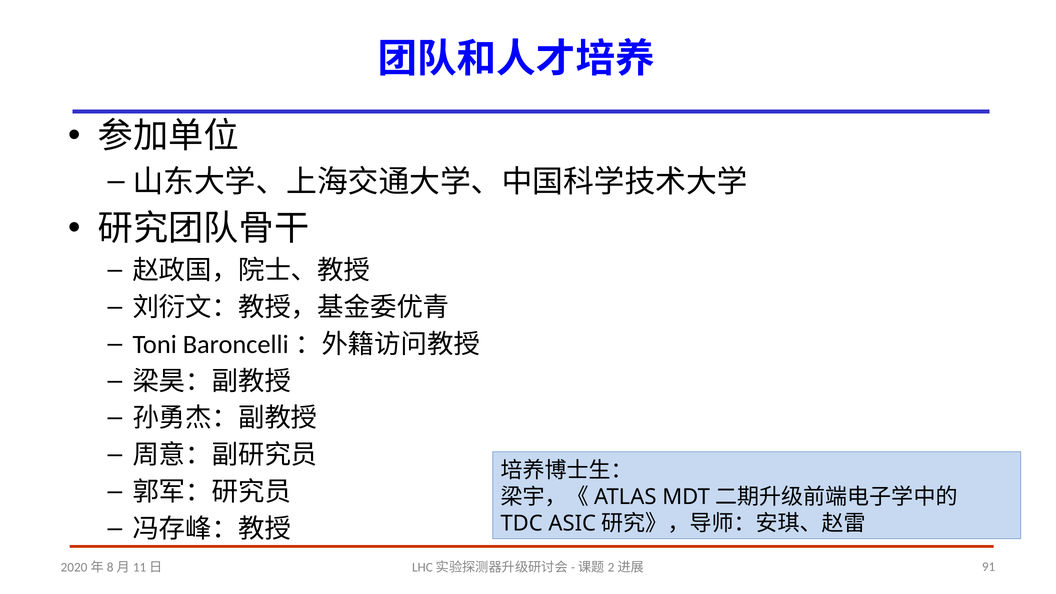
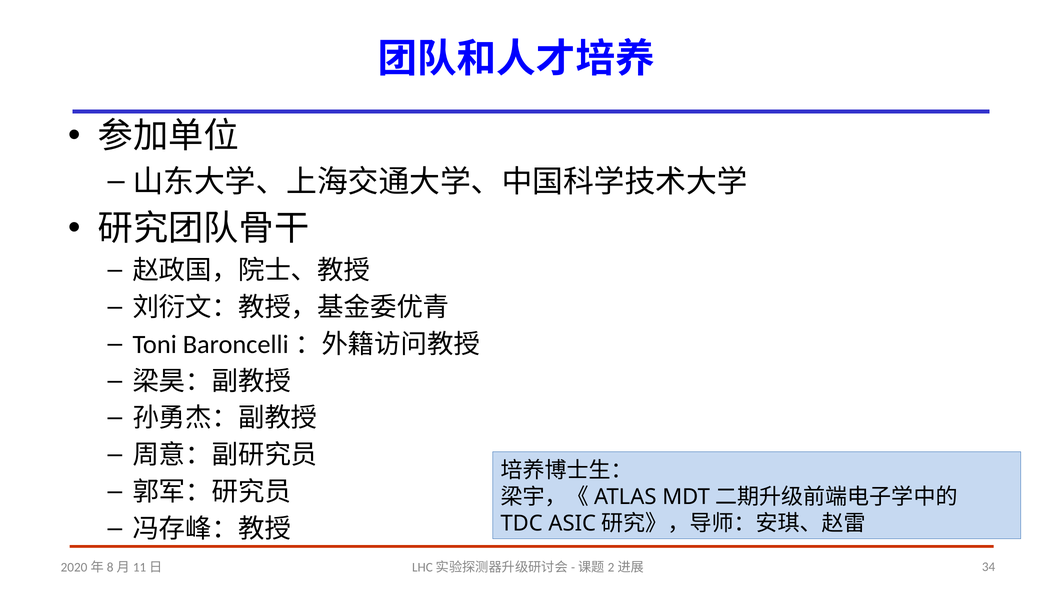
91: 91 -> 34
